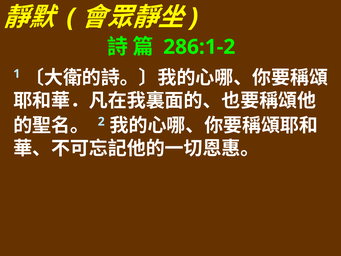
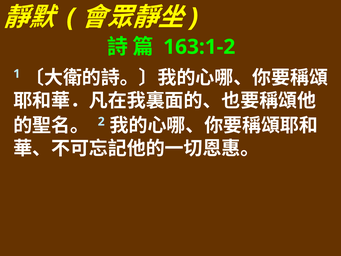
286:1-2: 286:1-2 -> 163:1-2
